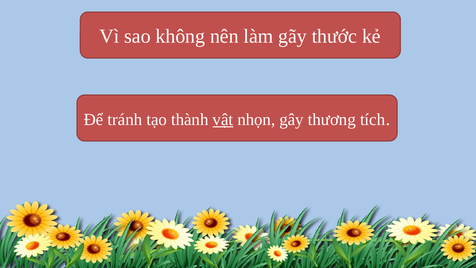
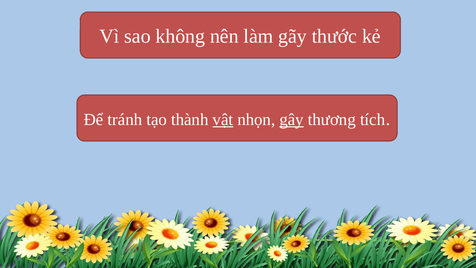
gây underline: none -> present
